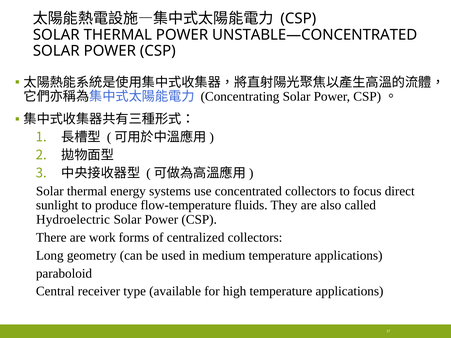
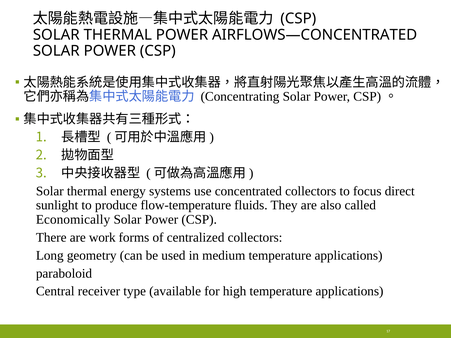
UNSTABLE—CONCENTRATED: UNSTABLE—CONCENTRATED -> AIRFLOWS—CONCENTRATED
Hydroelectric: Hydroelectric -> Economically
